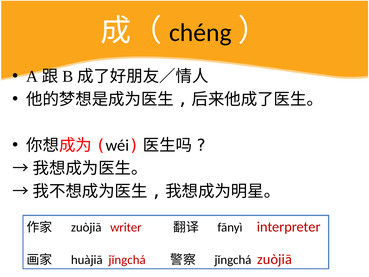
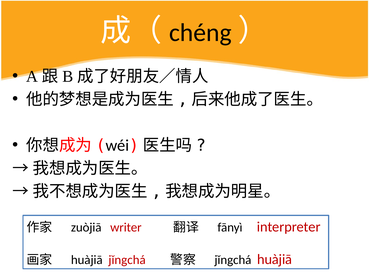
jǐngchá zuòjiā: zuòjiā -> huàjiā
